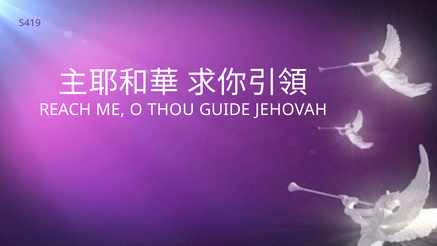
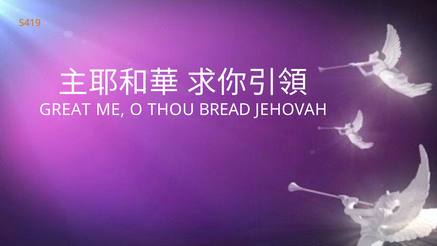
S419 colour: purple -> orange
REACH: REACH -> GREAT
GUIDE: GUIDE -> BREAD
